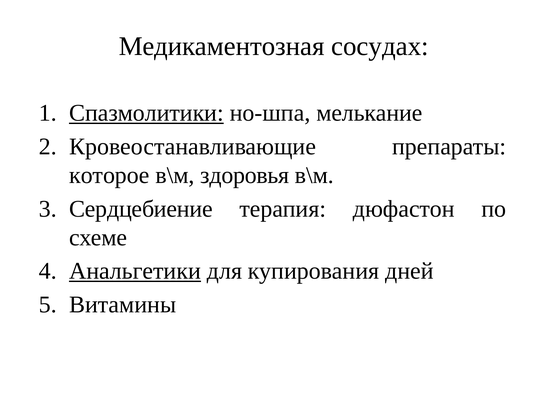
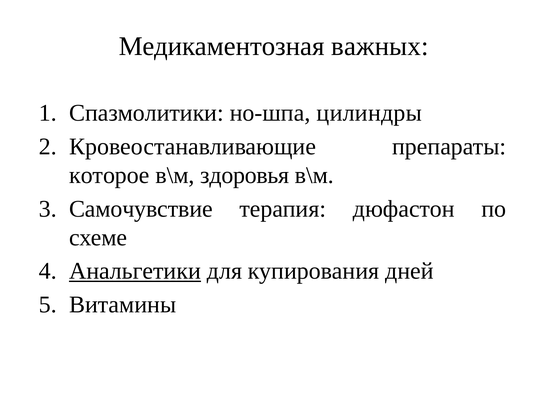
сосудах: сосудах -> важных
Спазмолитики underline: present -> none
мелькание: мелькание -> цилиндры
Сердцебиение: Сердцебиение -> Самочувствие
